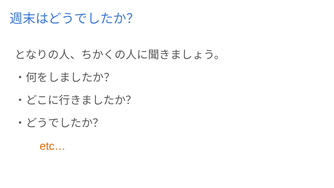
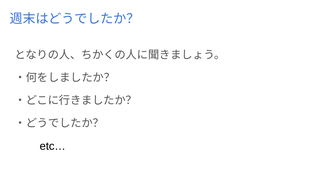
etc… colour: orange -> black
